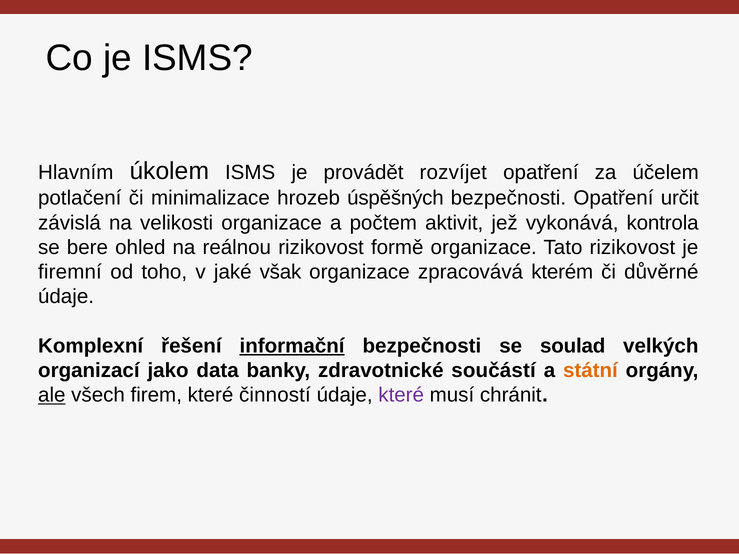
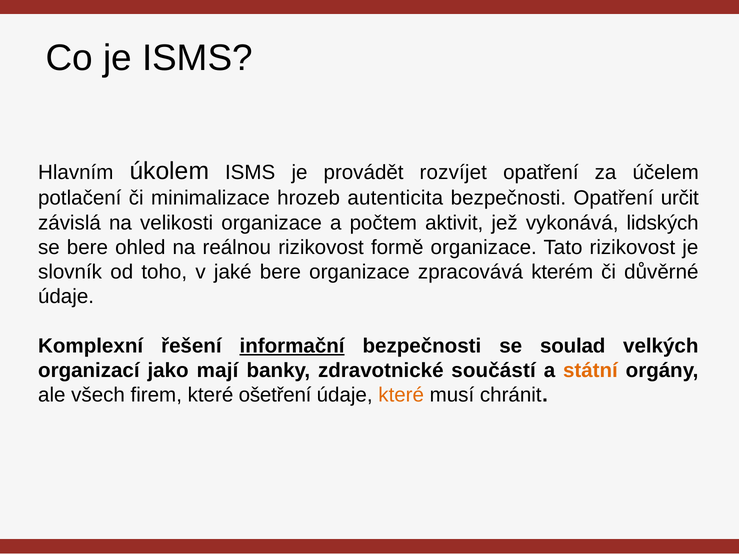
úspěšných: úspěšných -> autenticita
kontrola: kontrola -> lidských
firemní: firemní -> slovník
jaké však: však -> bere
data: data -> mají
ale underline: present -> none
činností: činností -> ošetření
které at (401, 395) colour: purple -> orange
